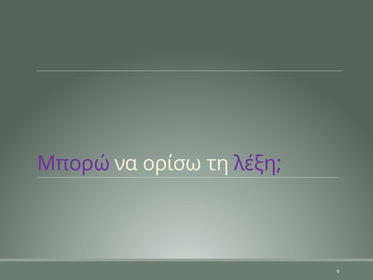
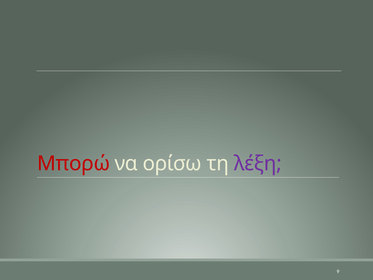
Μπορώ colour: purple -> red
